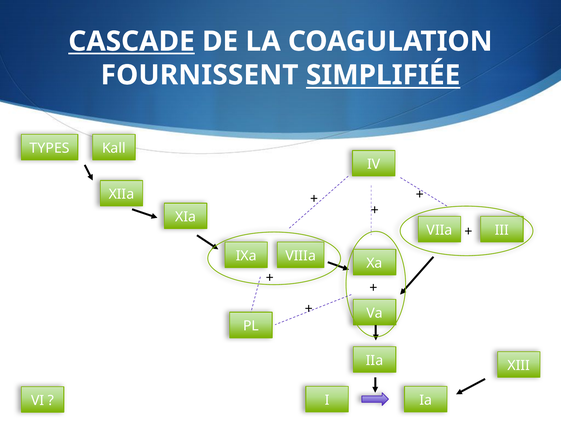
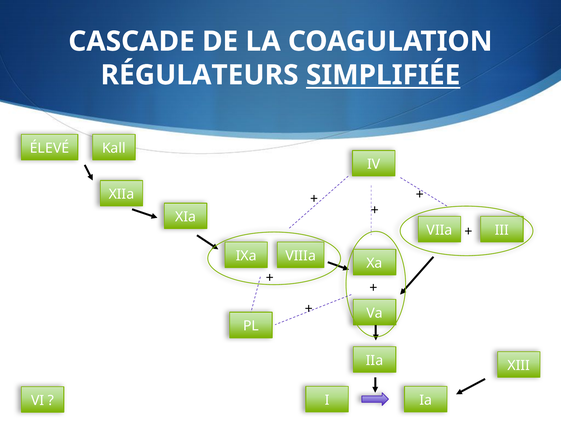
CASCADE underline: present -> none
FOURNISSENT: FOURNISSENT -> RÉGULATEURS
TYPES: TYPES -> ÉLEVÉ
